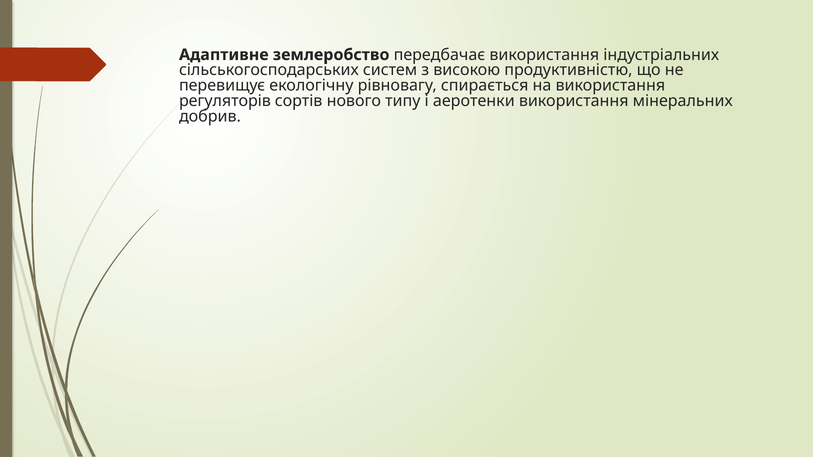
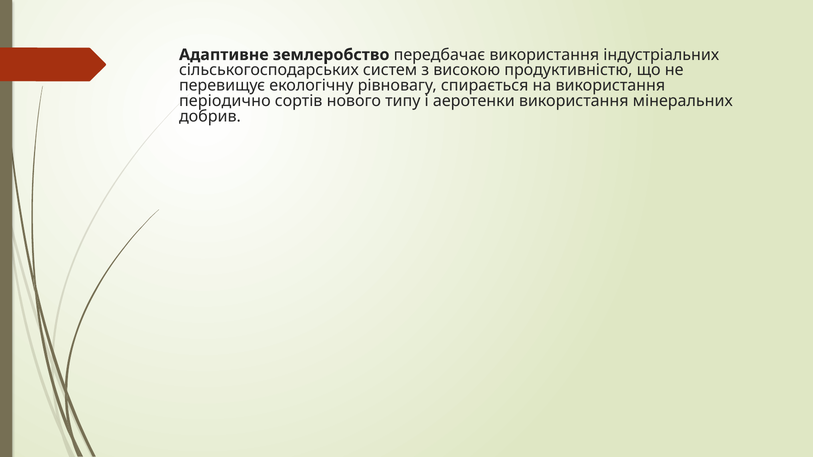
регуляторів: регуляторів -> періодично
